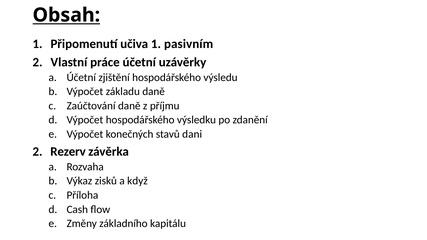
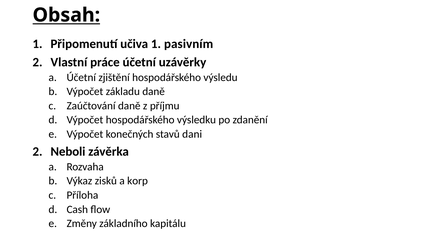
Rezerv: Rezerv -> Neboli
když: když -> korp
